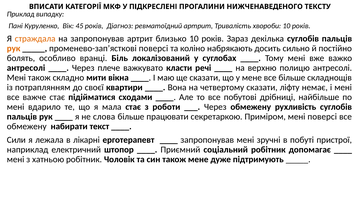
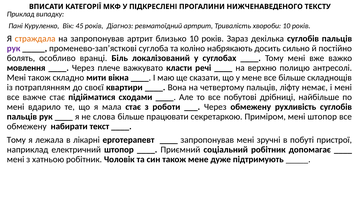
рук at (14, 48) colour: orange -> purple
променево-зап’ясткові поверсі: поверсі -> суглоба
антресолі at (26, 68): антресолі -> мовлення
четвертому сказати: сказати -> пальців
мені поверсі: поверсі -> штопор
Сили at (16, 140): Сили -> Тому
